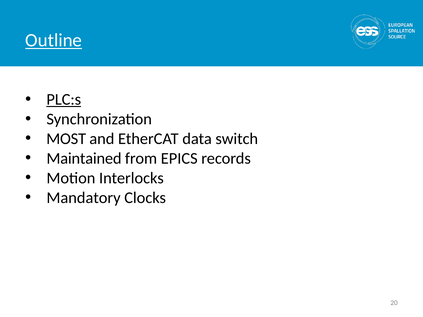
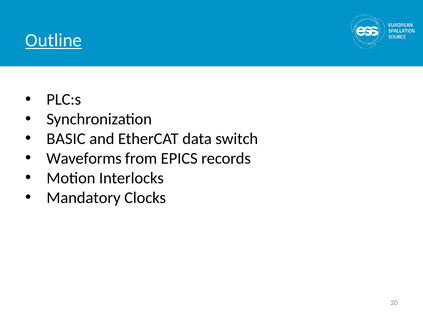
PLC:s underline: present -> none
MOST: MOST -> BASIC
Maintained: Maintained -> Waveforms
